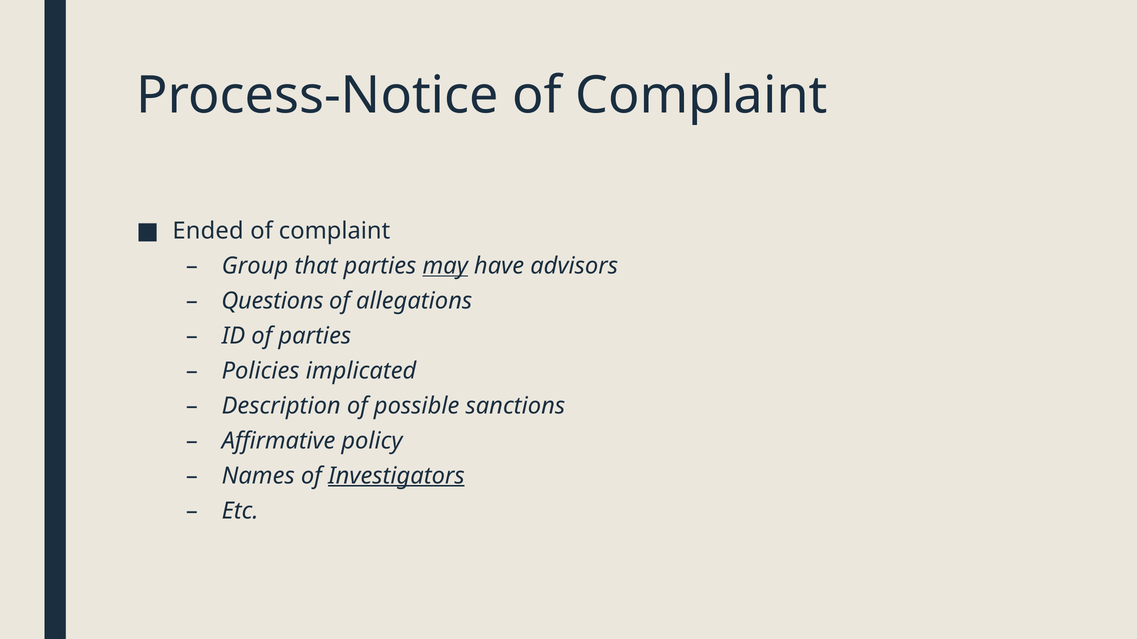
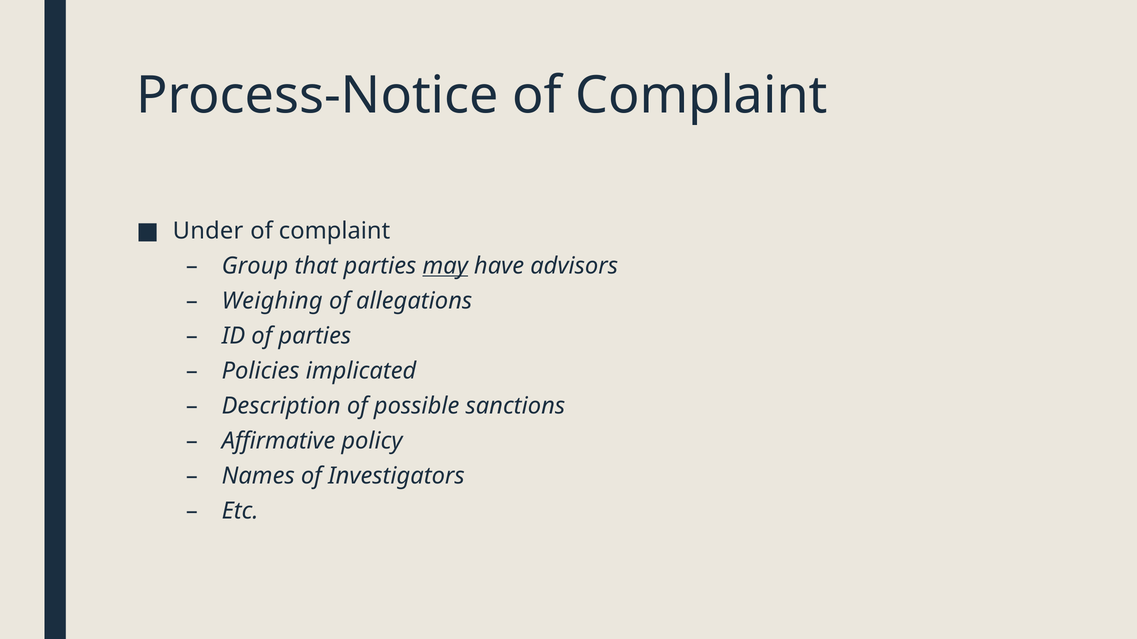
Ended: Ended -> Under
Questions: Questions -> Weighing
Investigators underline: present -> none
